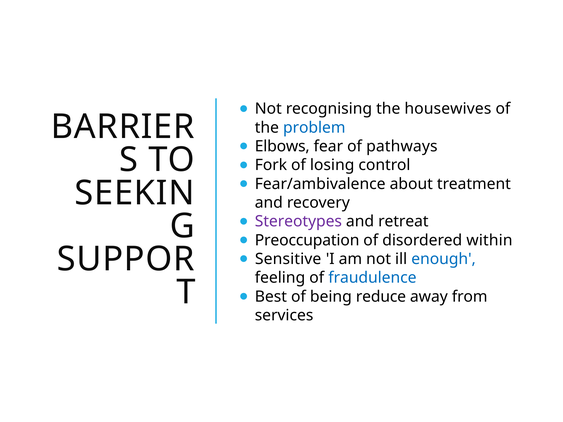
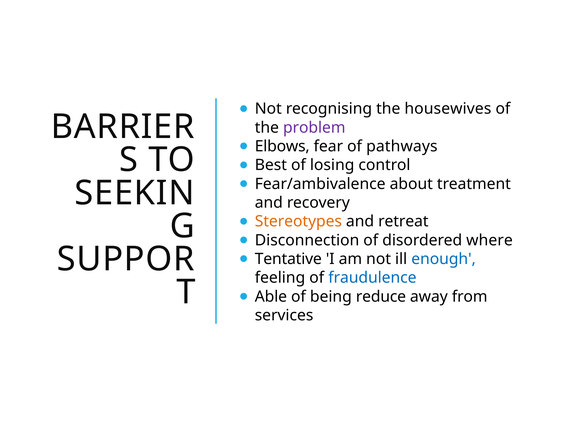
problem colour: blue -> purple
Fork: Fork -> Best
Stereotypes colour: purple -> orange
Preoccupation: Preoccupation -> Disconnection
within: within -> where
Sensitive: Sensitive -> Tentative
Best: Best -> Able
